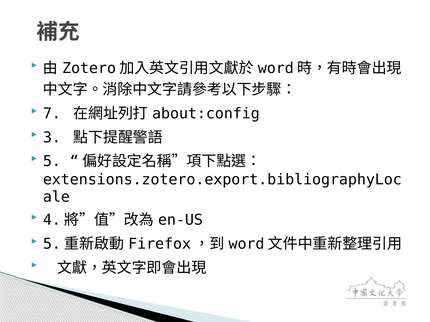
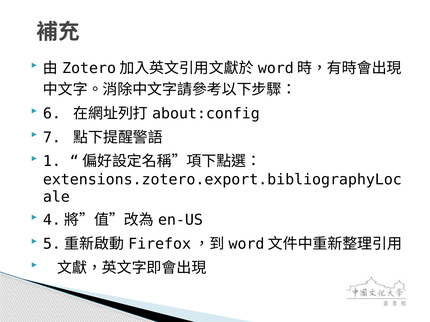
7: 7 -> 6
3: 3 -> 7
5: 5 -> 1
